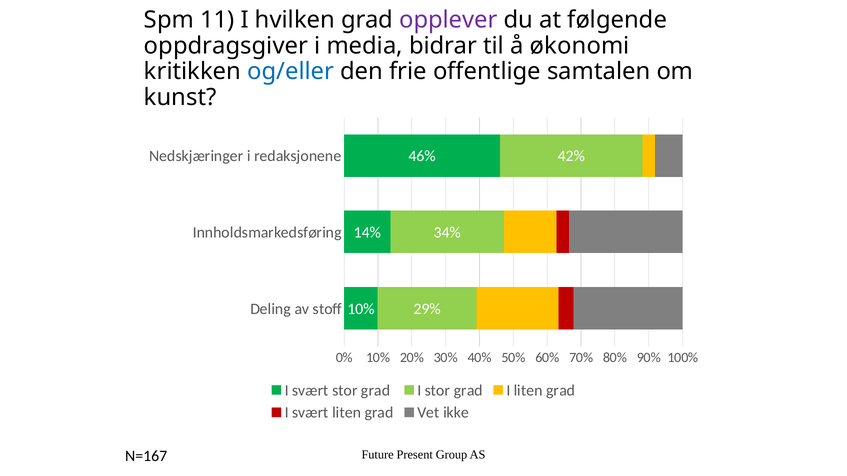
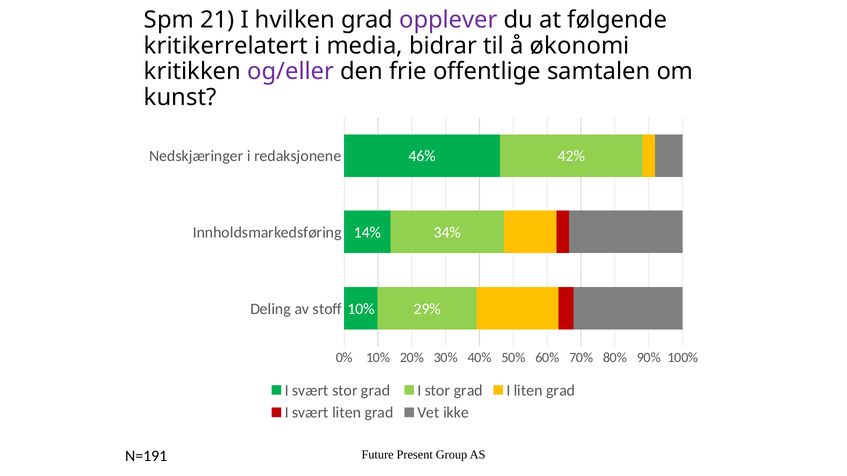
11: 11 -> 21
oppdragsgiver: oppdragsgiver -> kritikerrelatert
og/eller colour: blue -> purple
N=167: N=167 -> N=191
